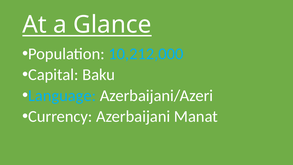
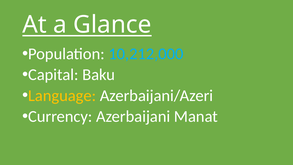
Language colour: light blue -> yellow
